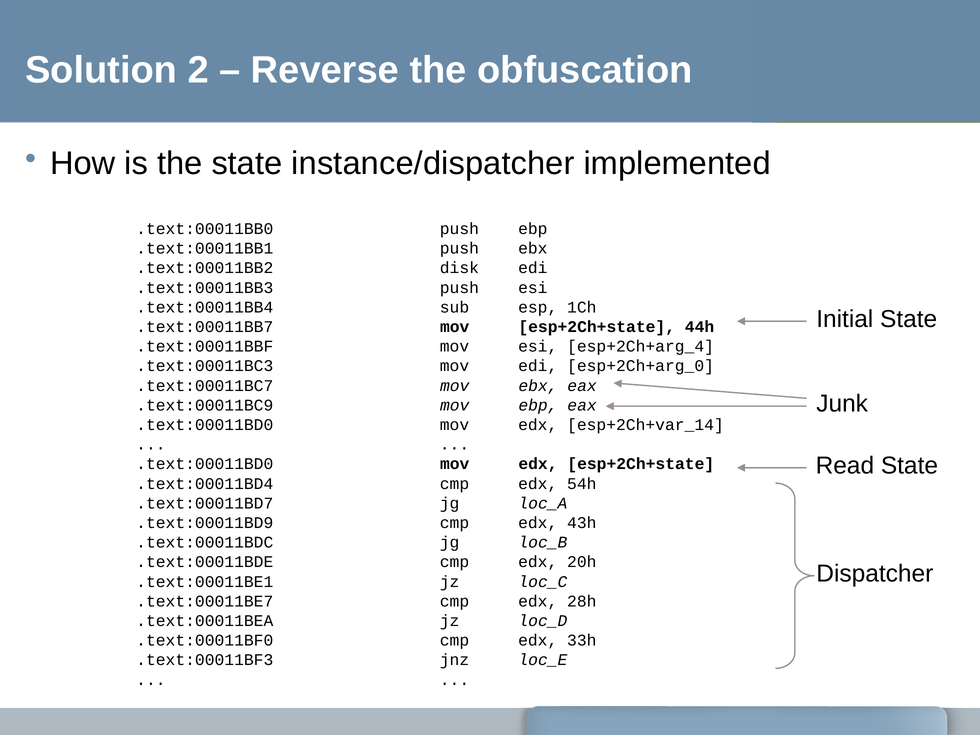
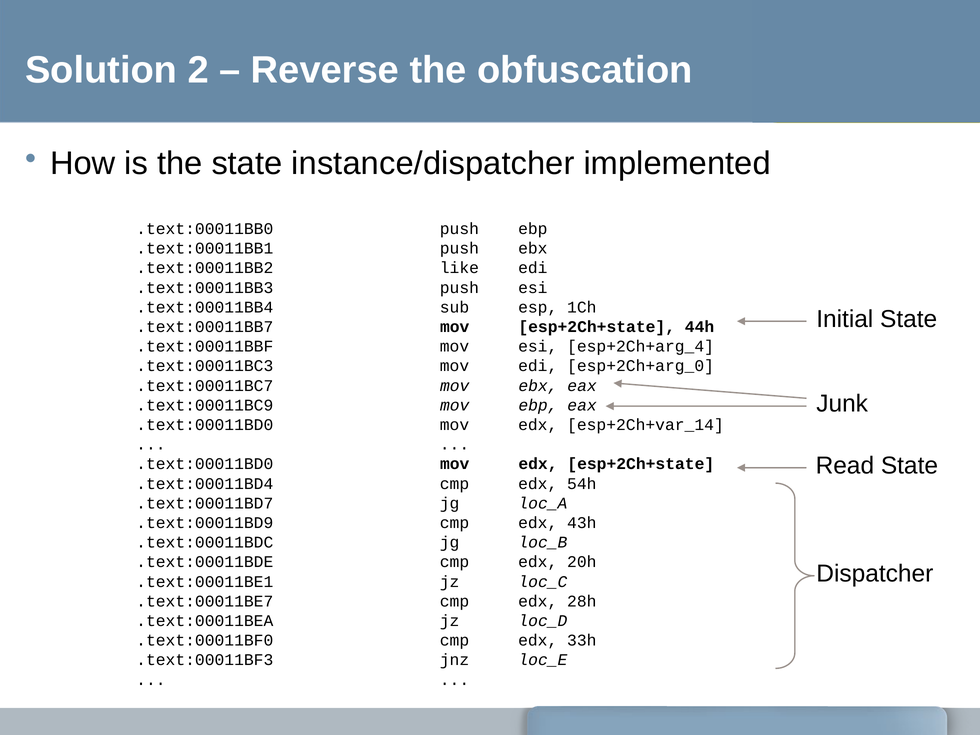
disk: disk -> like
